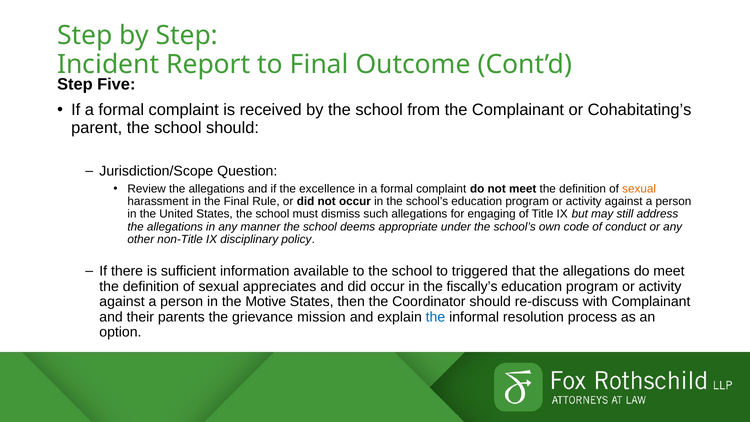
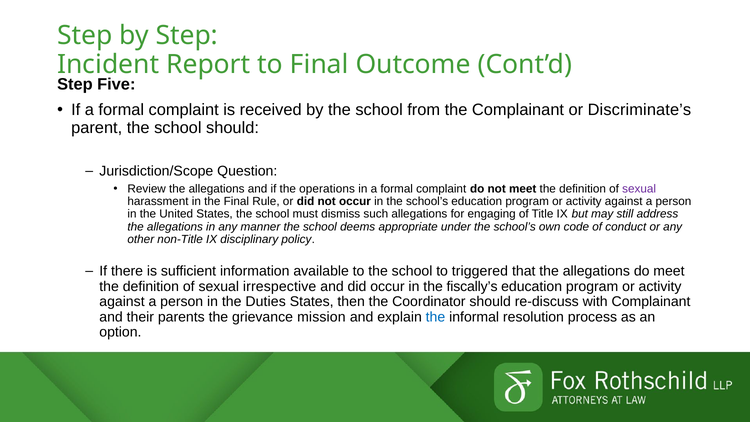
Cohabitating’s: Cohabitating’s -> Discriminate’s
excellence: excellence -> operations
sexual at (639, 189) colour: orange -> purple
appreciates: appreciates -> irrespective
Motive: Motive -> Duties
